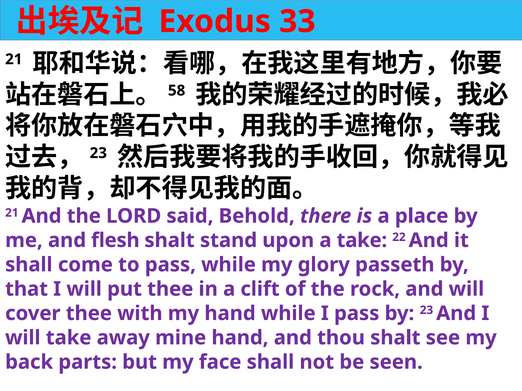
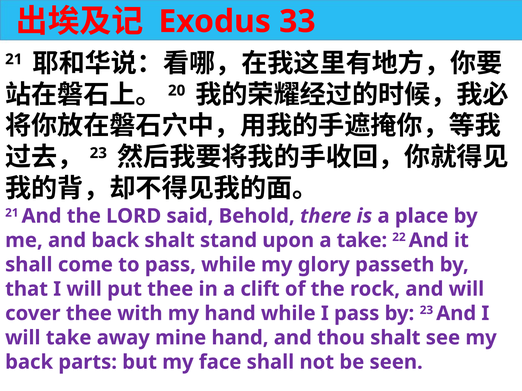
58: 58 -> 20
and flesh: flesh -> back
